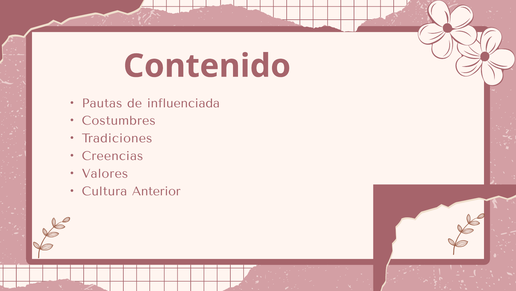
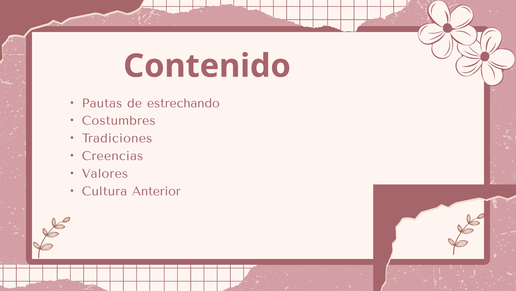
influenciada: influenciada -> estrechando
